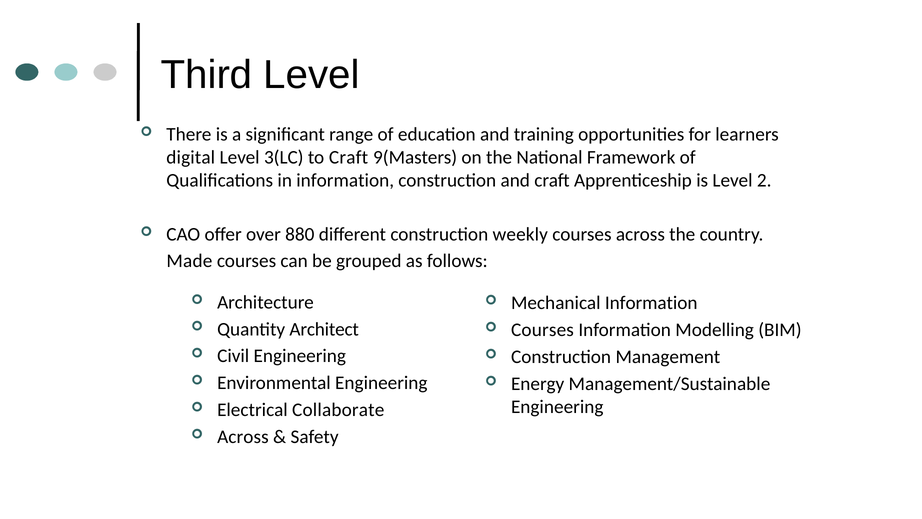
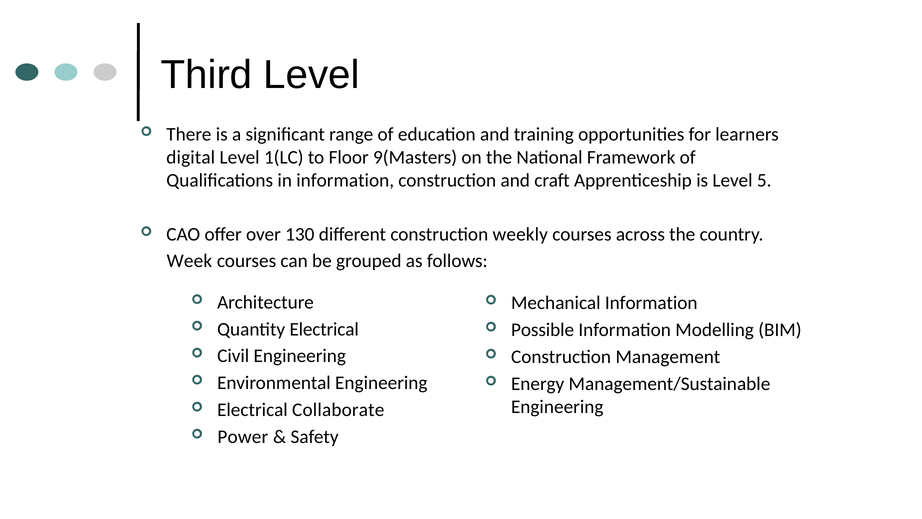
3(LC: 3(LC -> 1(LC
to Craft: Craft -> Floor
2: 2 -> 5
880: 880 -> 130
Made: Made -> Week
Quantity Architect: Architect -> Electrical
Courses at (542, 330): Courses -> Possible
Across at (243, 437): Across -> Power
